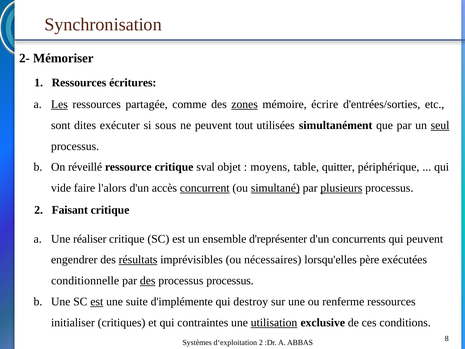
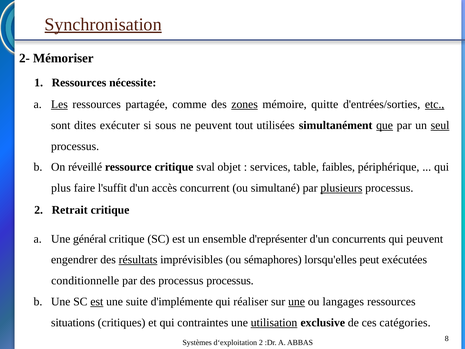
Synchronisation underline: none -> present
écritures: écritures -> nécessite
écrire: écrire -> quitte
etc underline: none -> present
que underline: none -> present
moyens: moyens -> services
quitter: quitter -> faibles
vide: vide -> plus
l'alors: l'alors -> l'suffit
concurrent underline: present -> none
simultané underline: present -> none
Faisant: Faisant -> Retrait
réaliser: réaliser -> général
nécessaires: nécessaires -> sémaphores
père: père -> peut
des at (148, 281) underline: present -> none
destroy: destroy -> réaliser
une at (297, 301) underline: none -> present
renferme: renferme -> langages
initialiser: initialiser -> situations
conditions: conditions -> catégories
